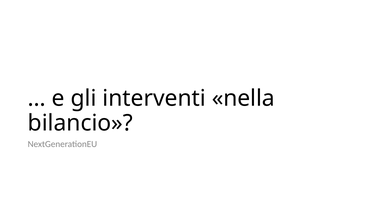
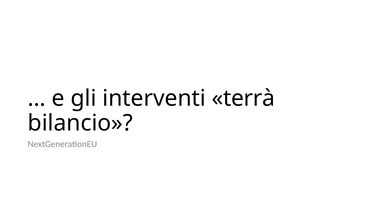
nella: nella -> terrà
